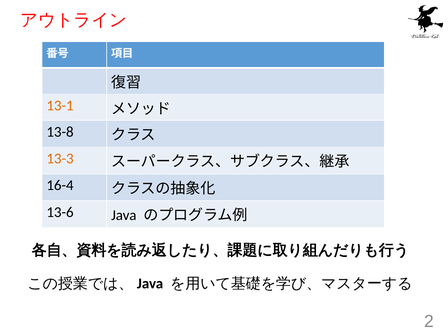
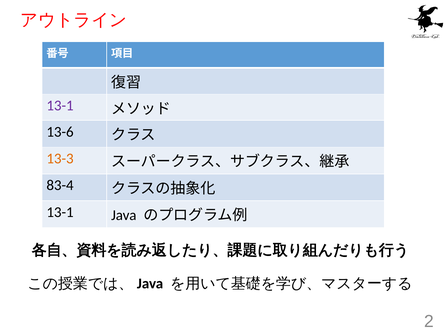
13-1 at (60, 106) colour: orange -> purple
13-8: 13-8 -> 13-6
16-4: 16-4 -> 83-4
13-6 at (60, 212): 13-6 -> 13-1
